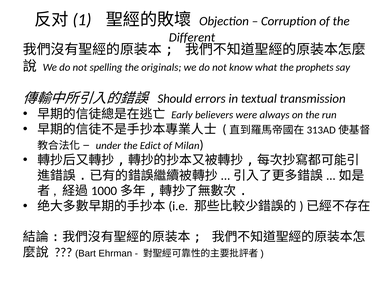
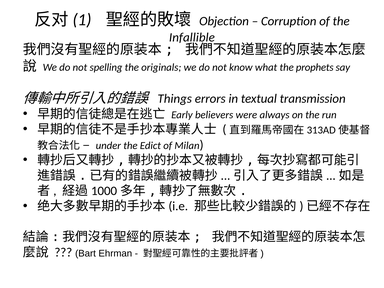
Different: Different -> Infallible
Should: Should -> Things
